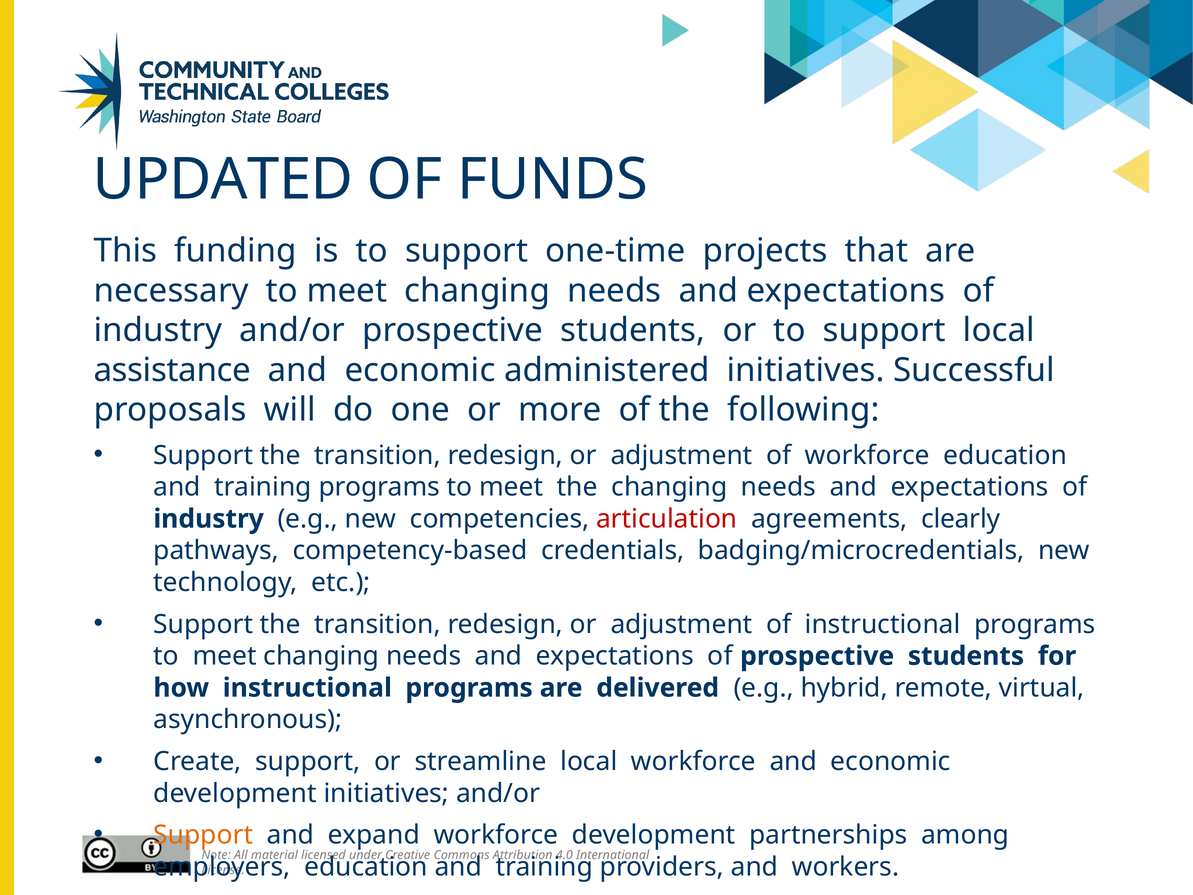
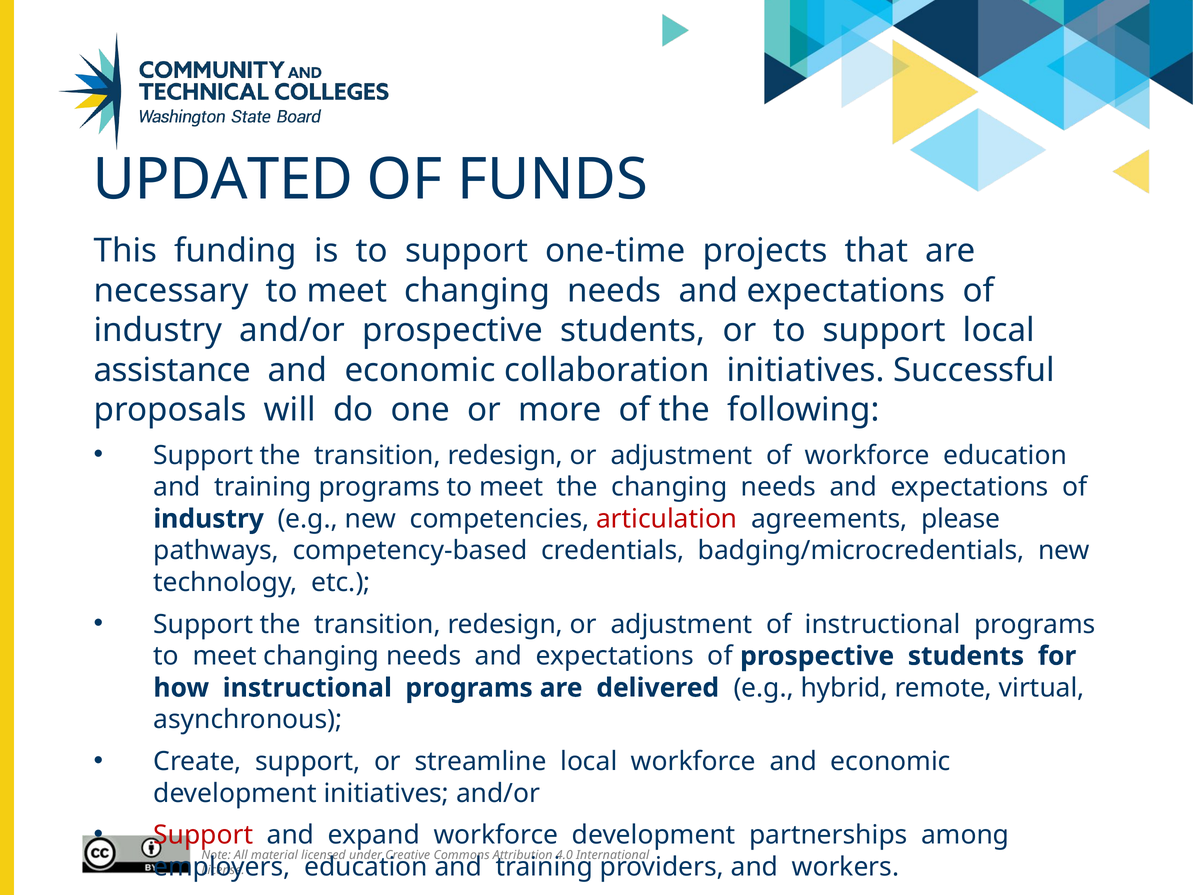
administered: administered -> collaboration
clearly: clearly -> please
Support at (203, 835) colour: orange -> red
